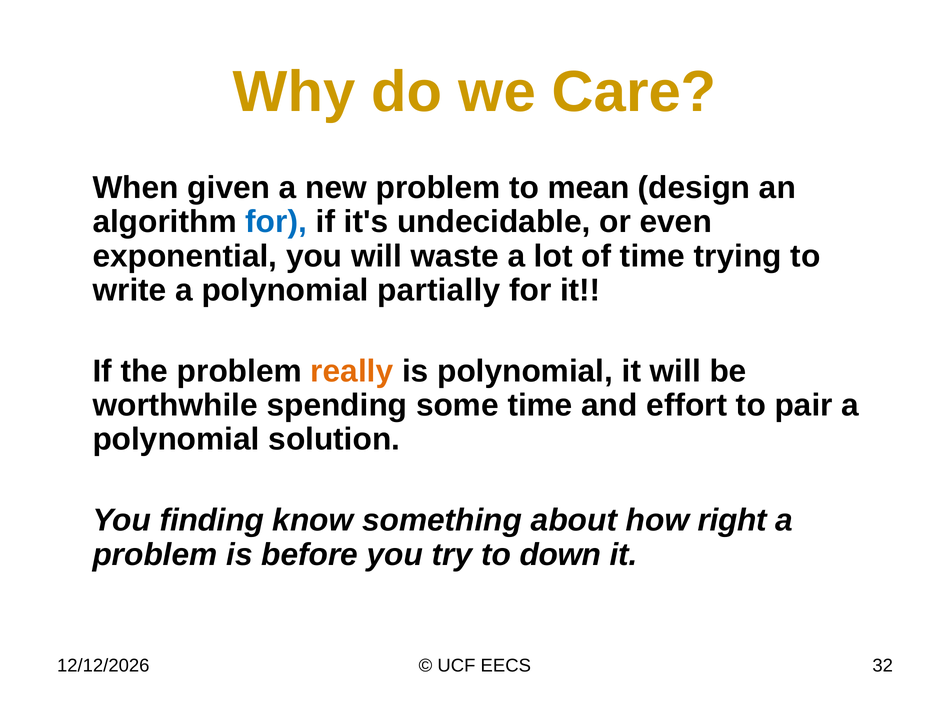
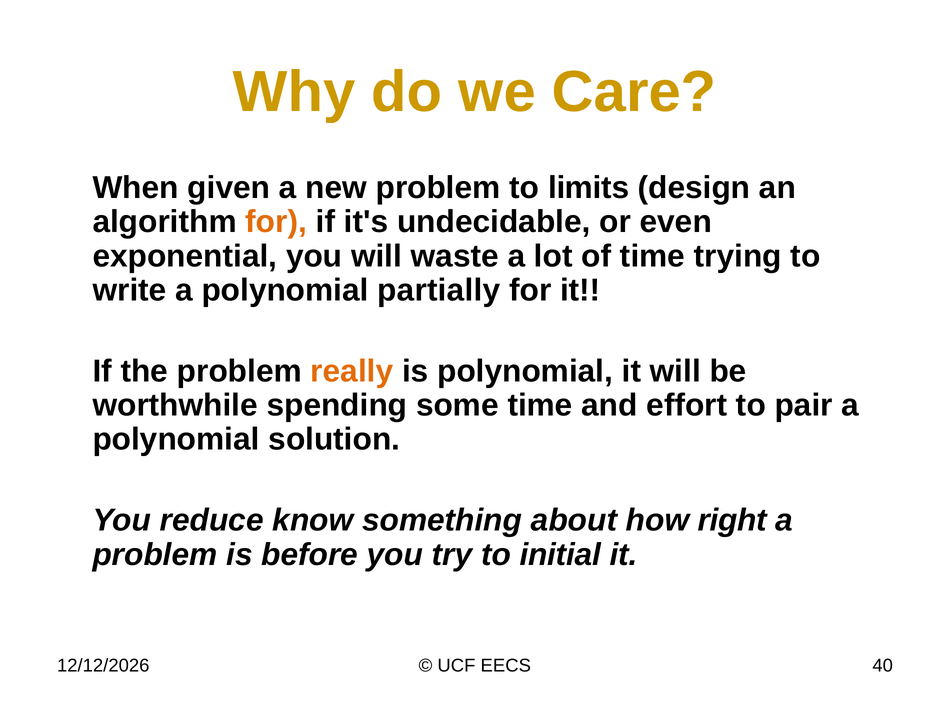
mean: mean -> limits
for at (276, 222) colour: blue -> orange
finding: finding -> reduce
down: down -> initial
32: 32 -> 40
